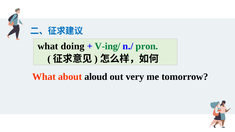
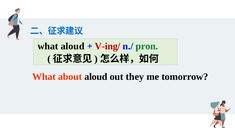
what doing: doing -> aloud
V-ing/ colour: green -> red
very: very -> they
